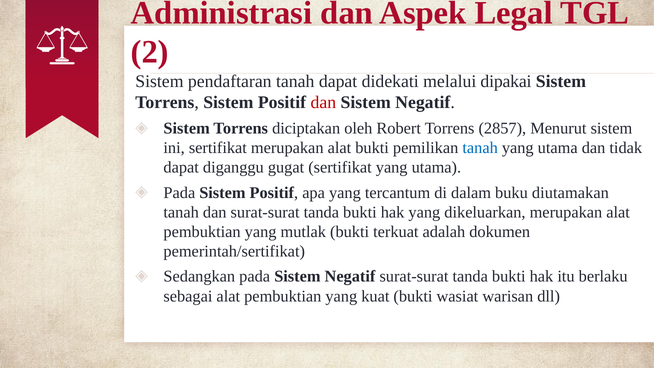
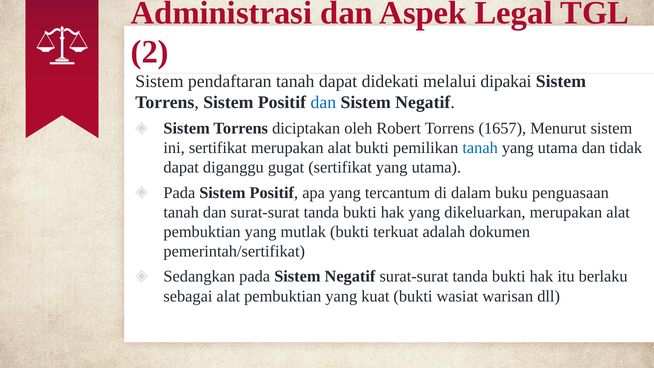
dan at (323, 102) colour: red -> blue
2857: 2857 -> 1657
diutamakan: diutamakan -> penguasaan
